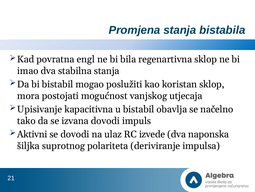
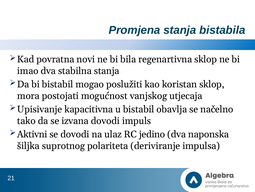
engl: engl -> novi
izvede: izvede -> jedino
